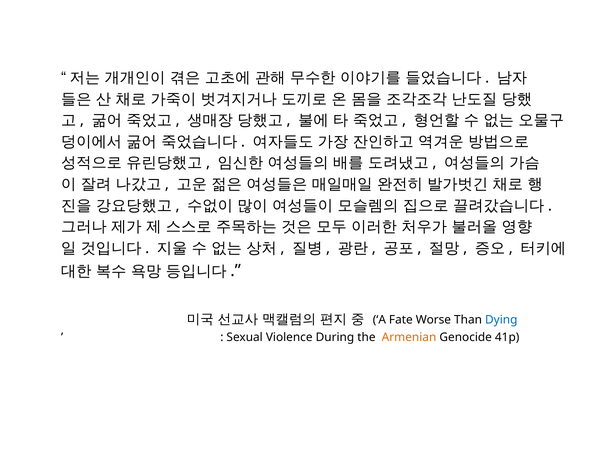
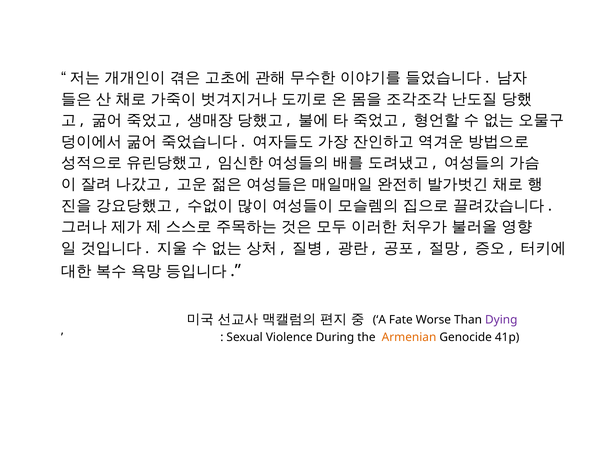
Dying colour: blue -> purple
